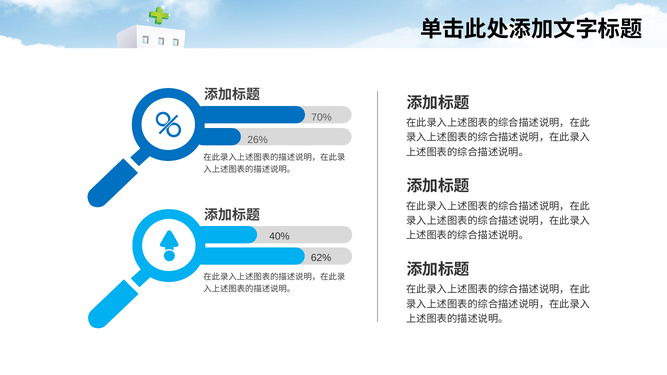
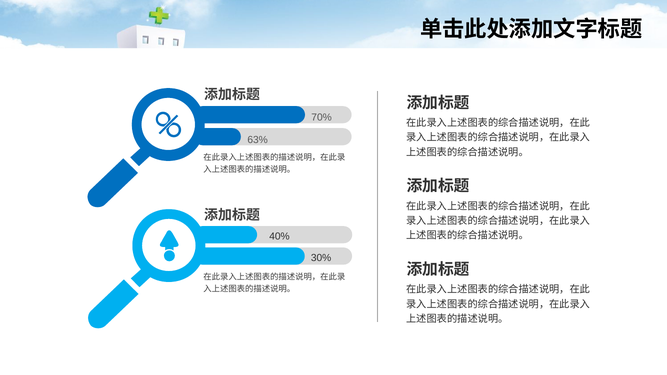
26%: 26% -> 63%
62%: 62% -> 30%
